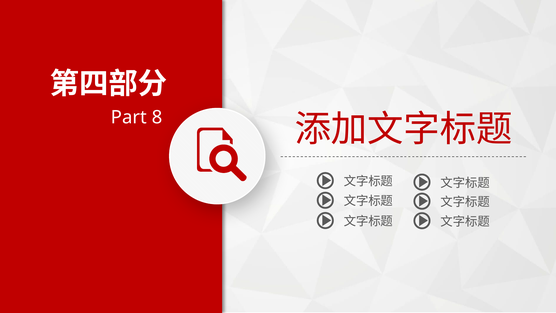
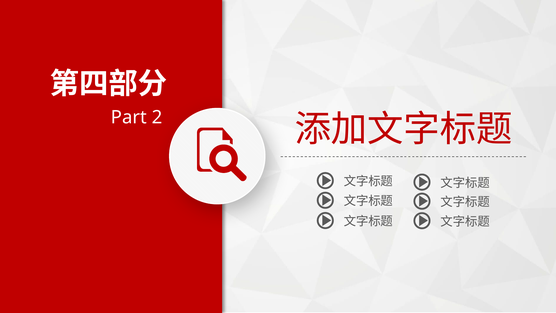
8: 8 -> 2
